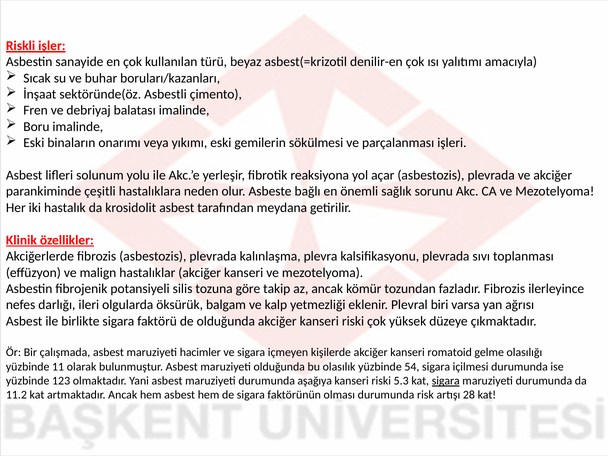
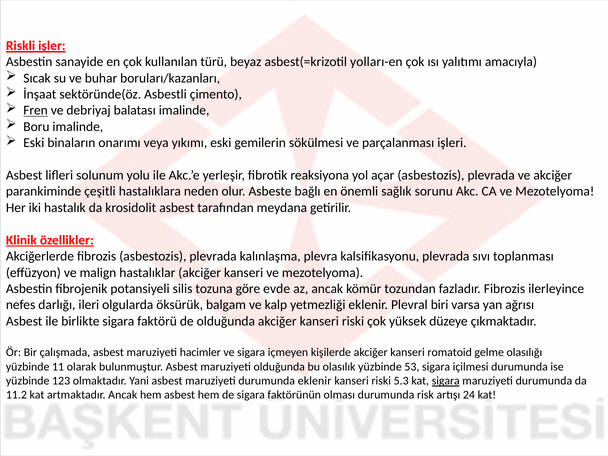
denilir-en: denilir-en -> yolları-en
Fren underline: none -> present
takip: takip -> evde
54: 54 -> 53
durumunda aşağıya: aşağıya -> eklenir
28: 28 -> 24
